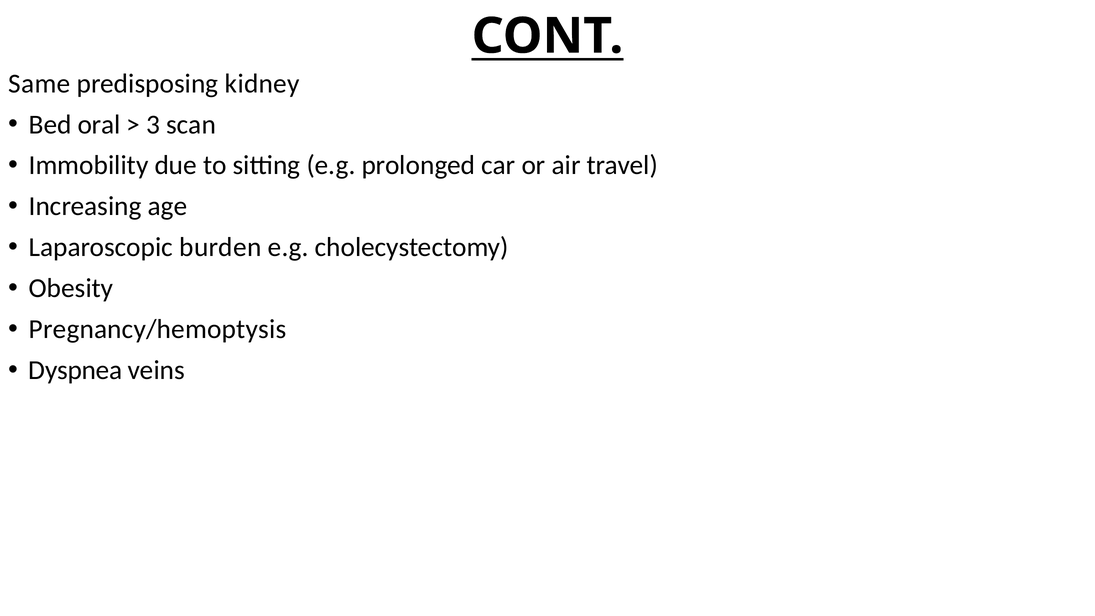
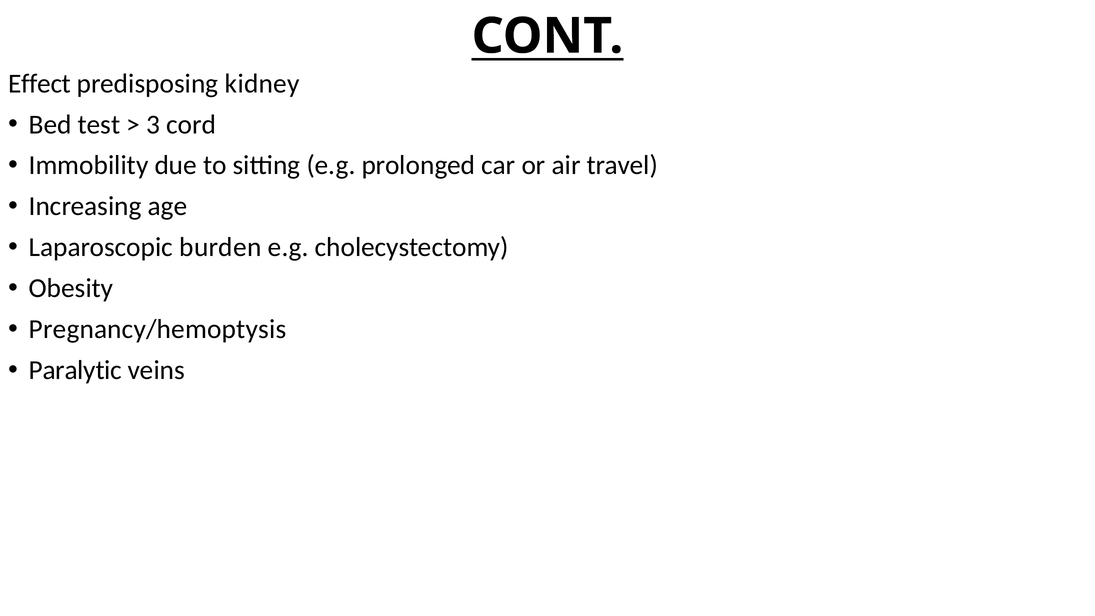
Same: Same -> Effect
oral: oral -> test
scan: scan -> cord
Dyspnea: Dyspnea -> Paralytic
